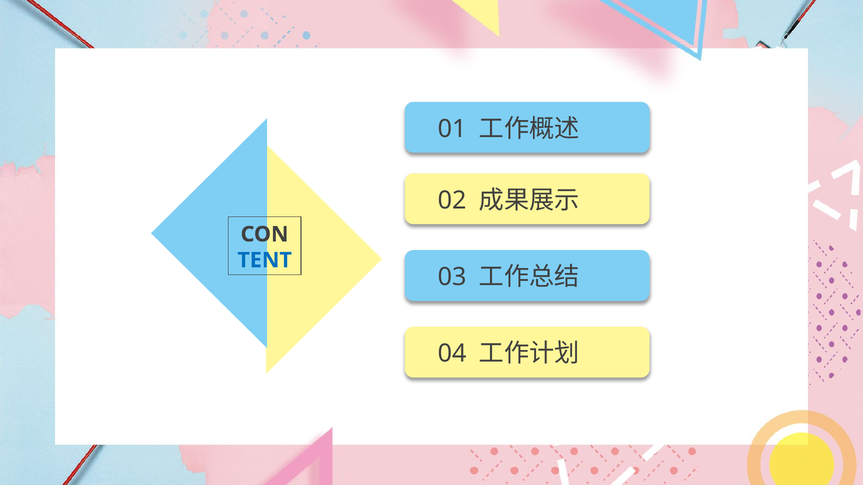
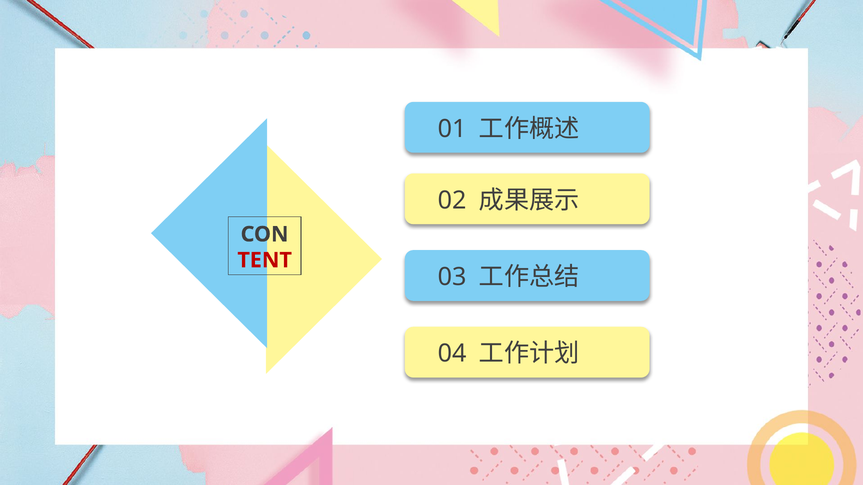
TENT colour: blue -> red
